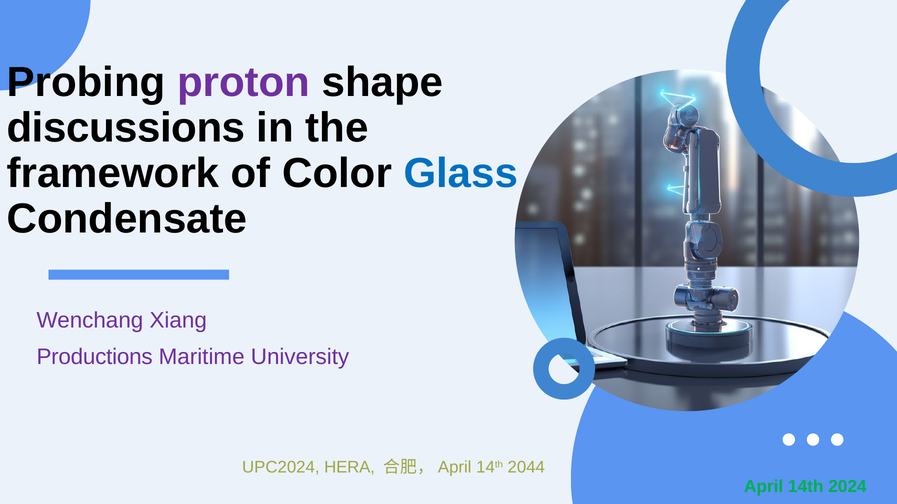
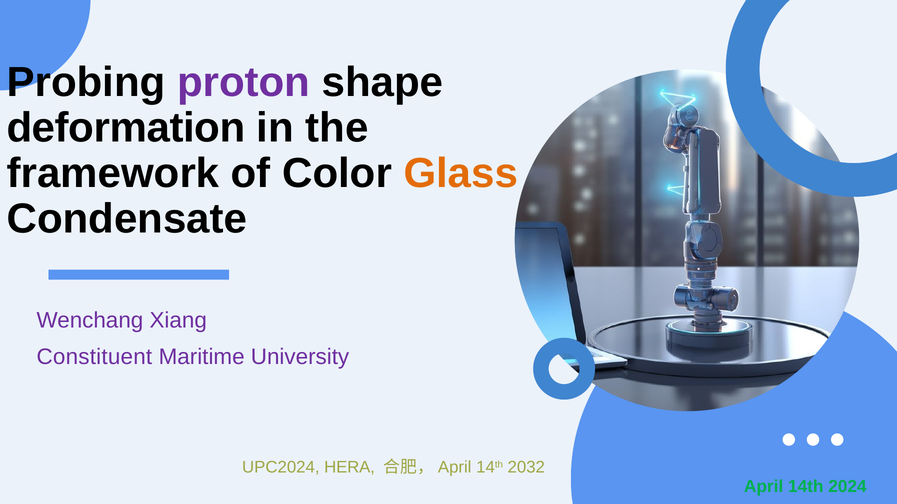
discussions: discussions -> deformation
Glass colour: blue -> orange
Productions: Productions -> Constituent
2044: 2044 -> 2032
